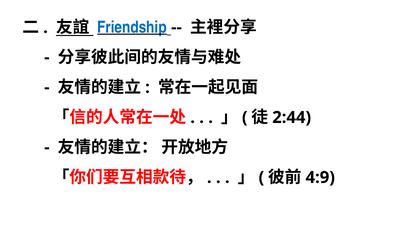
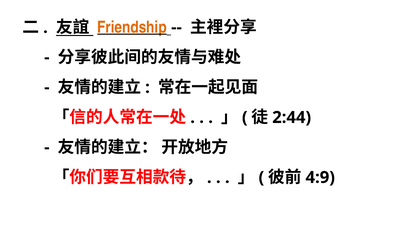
Friendship colour: blue -> orange
